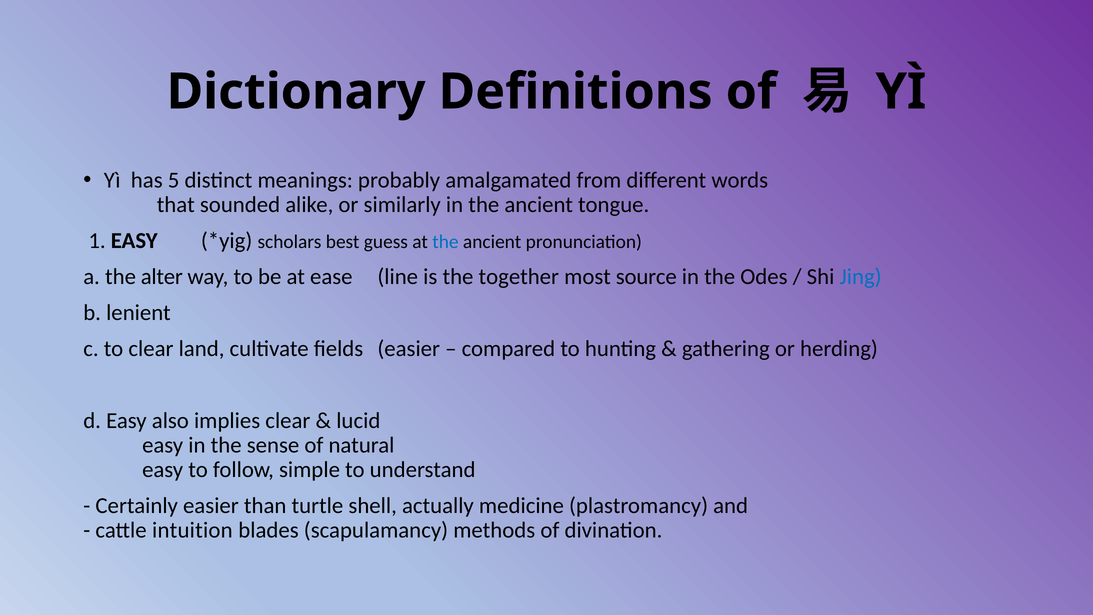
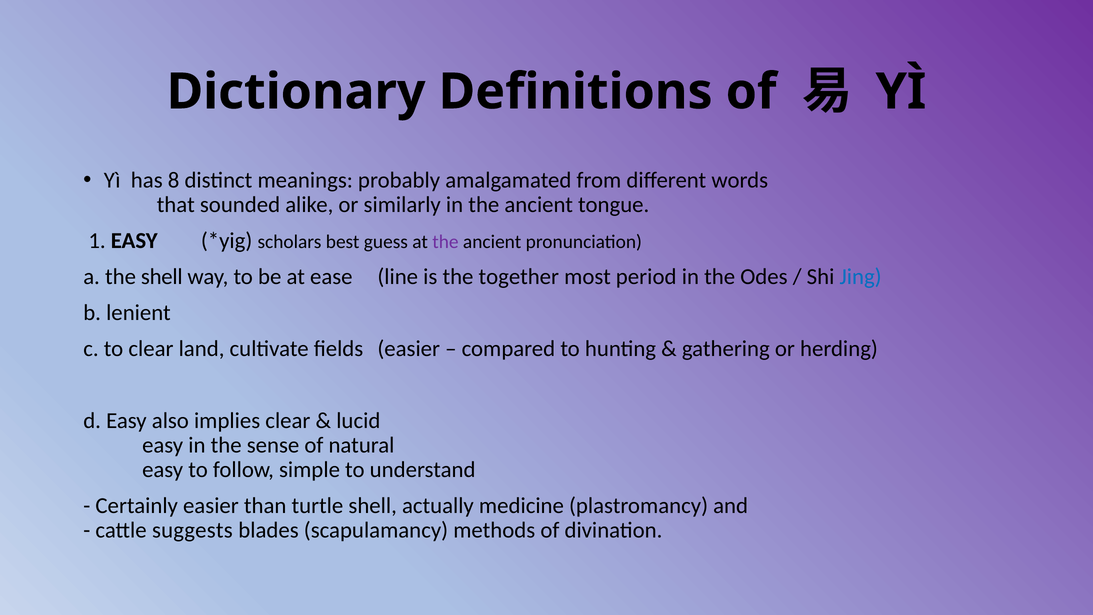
5: 5 -> 8
the at (445, 242) colour: blue -> purple
the alter: alter -> shell
source: source -> period
intuition: intuition -> suggests
